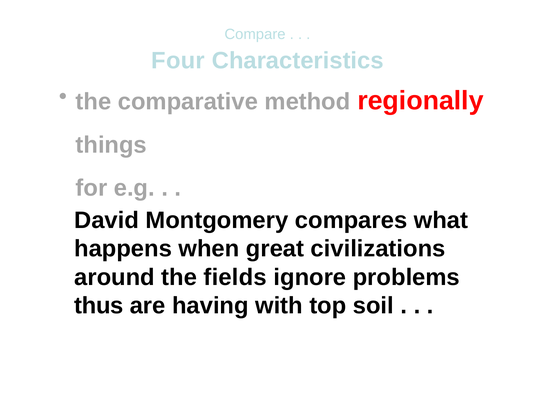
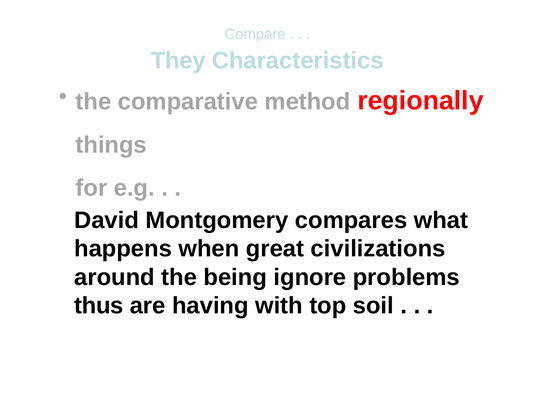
Four: Four -> They
fields: fields -> being
